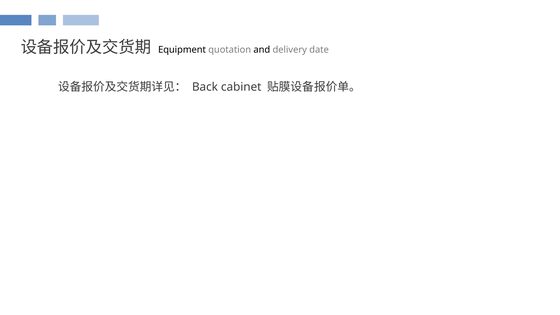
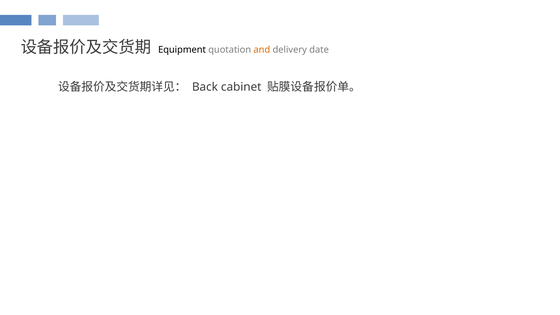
and colour: black -> orange
